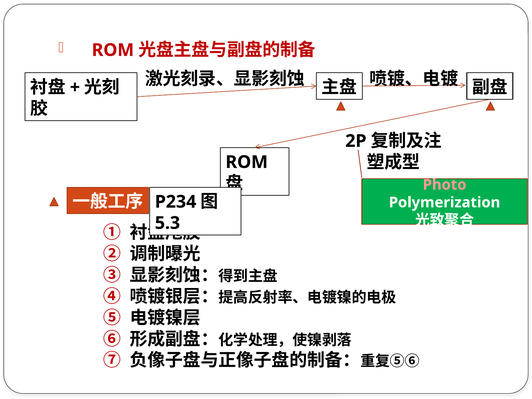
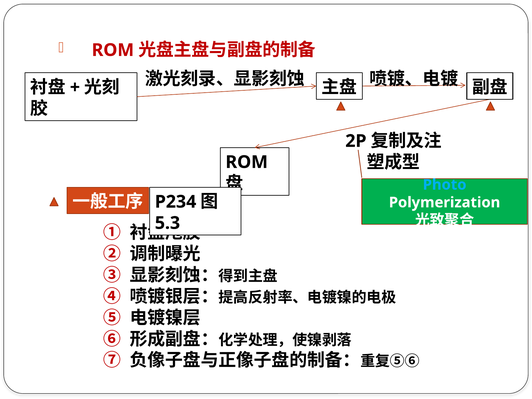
Photo colour: pink -> light blue
